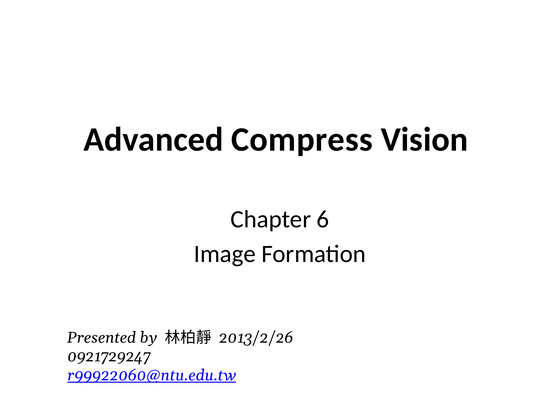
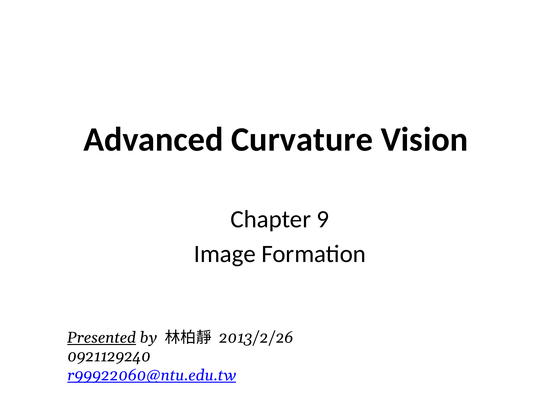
Compress: Compress -> Curvature
6: 6 -> 9
Presented underline: none -> present
0921729247: 0921729247 -> 0921129240
